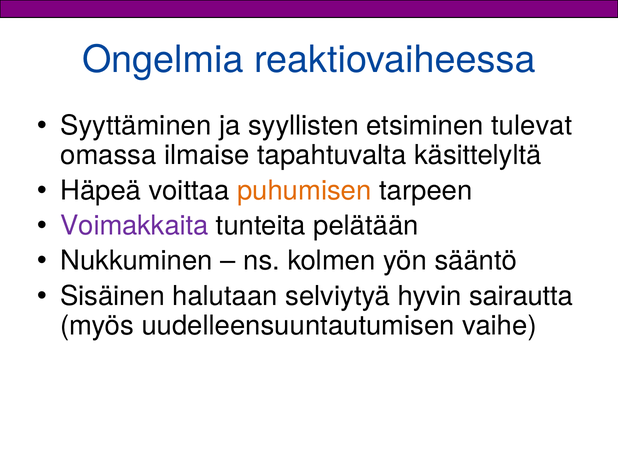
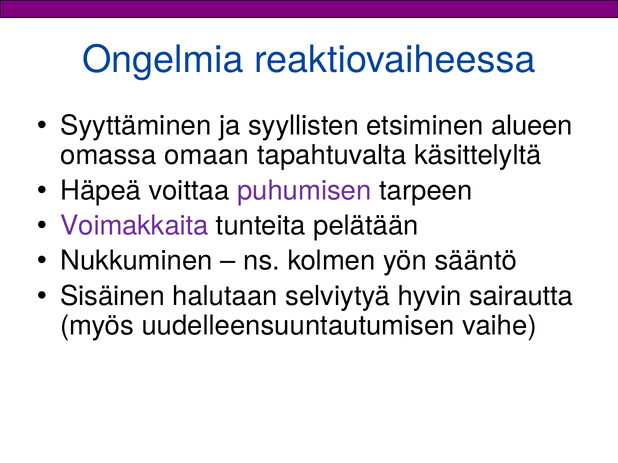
tulevat: tulevat -> alueen
ilmaise: ilmaise -> omaan
puhumisen colour: orange -> purple
